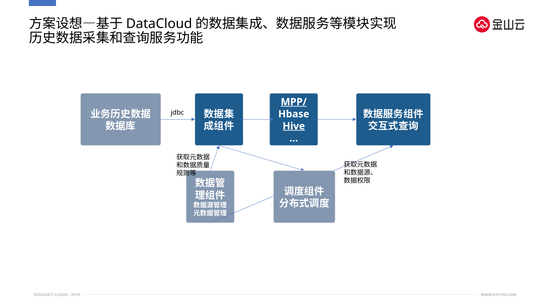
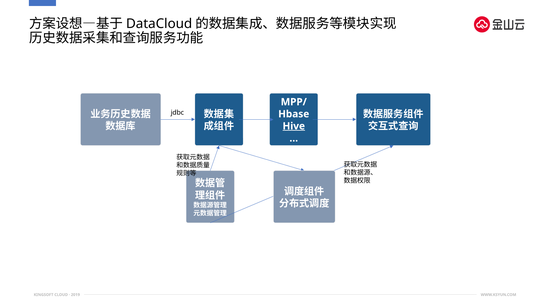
MPP/ underline: present -> none
